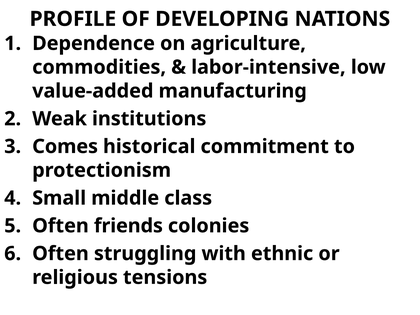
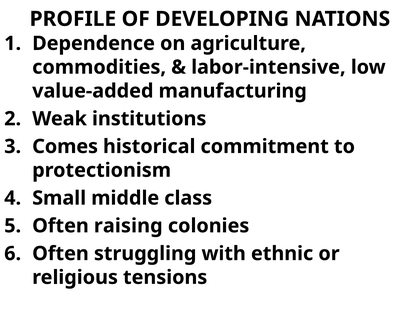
friends: friends -> raising
